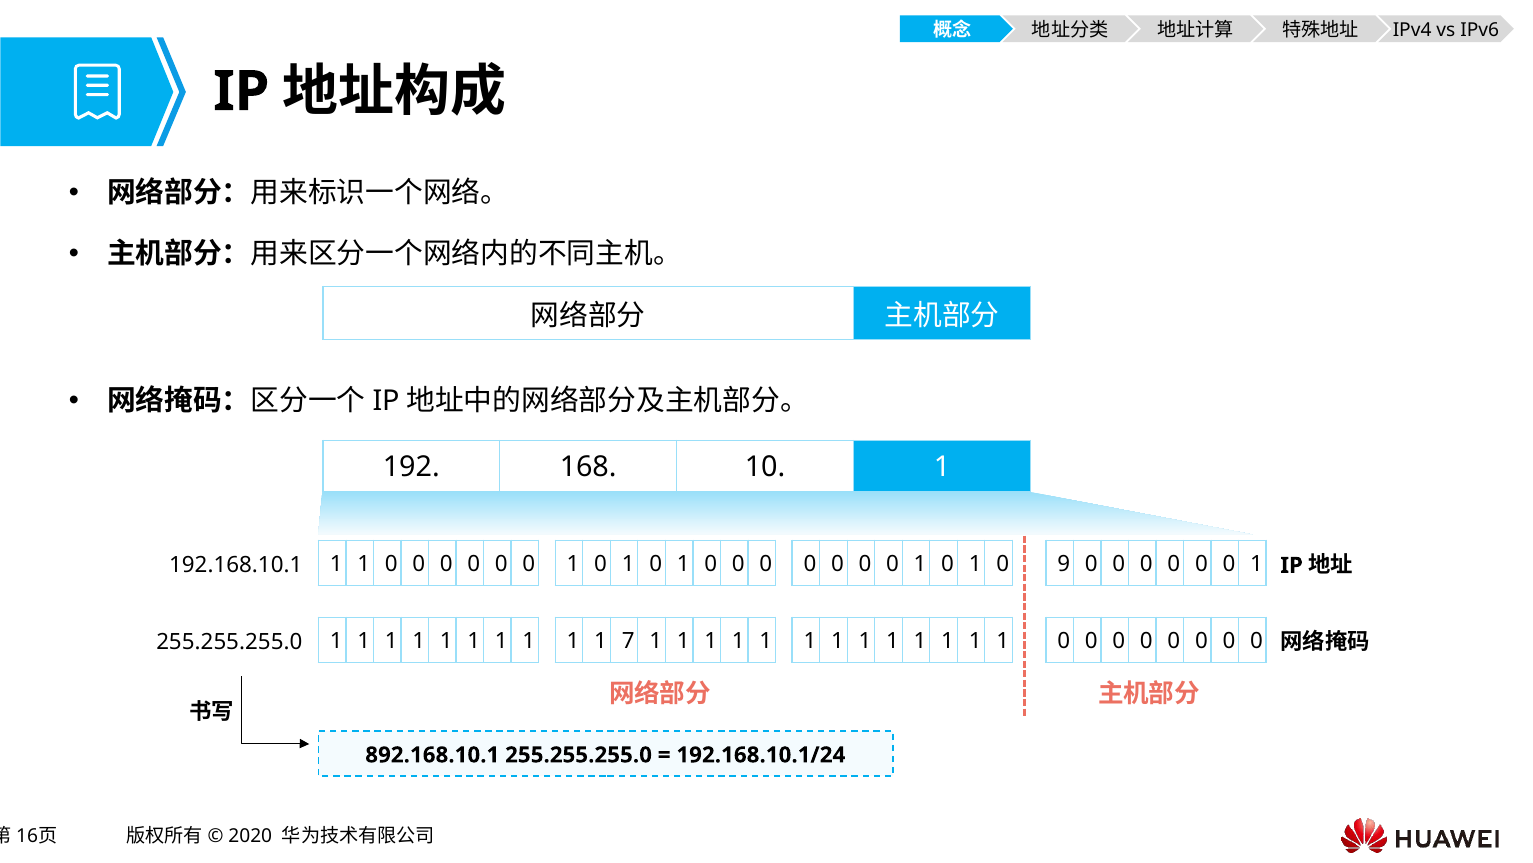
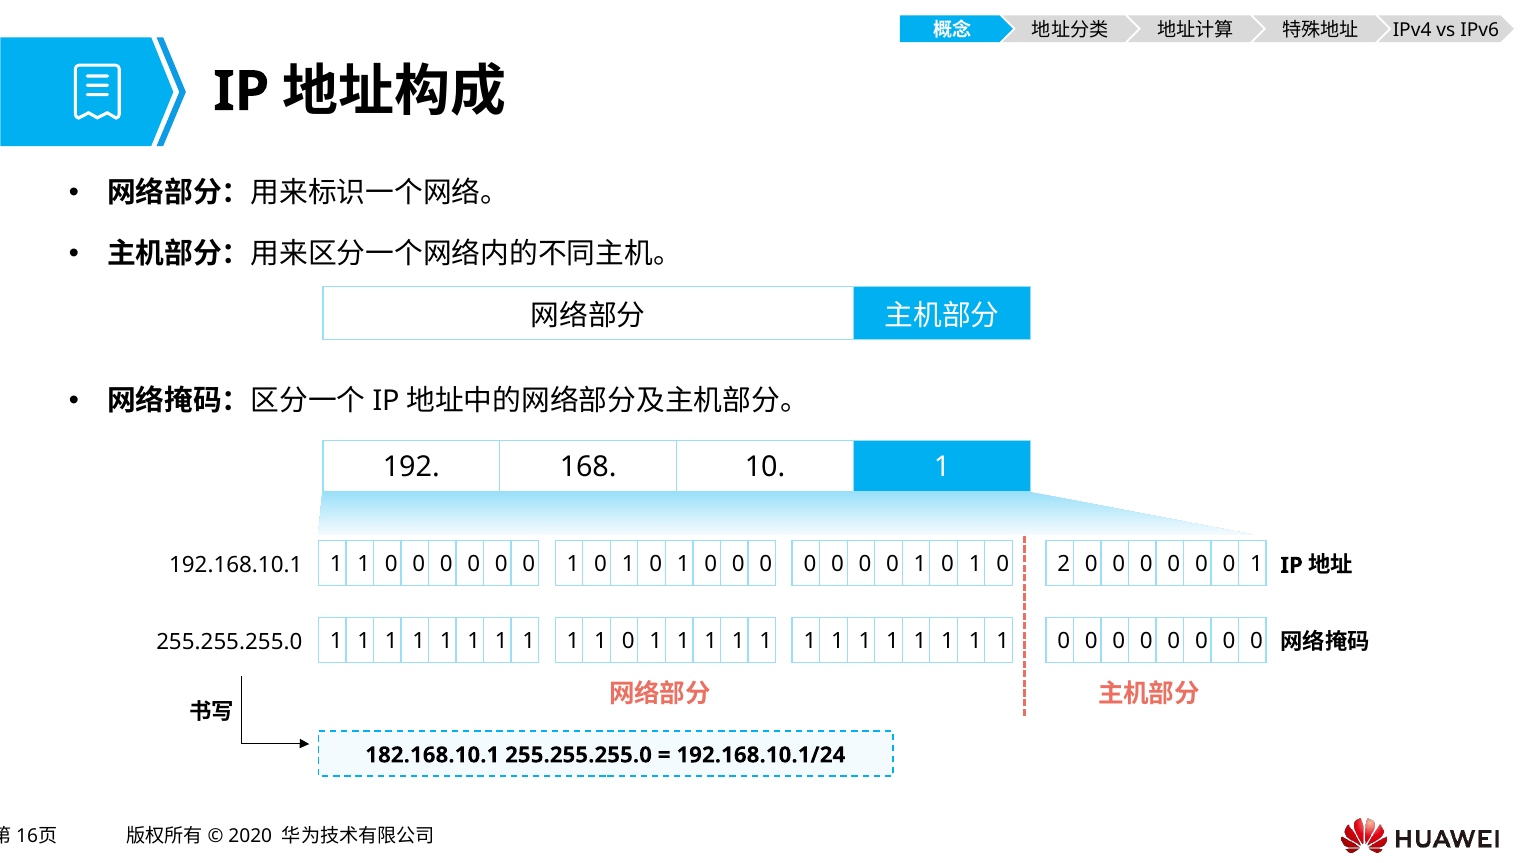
9: 9 -> 2
7 at (628, 641): 7 -> 0
892.168.10.1: 892.168.10.1 -> 182.168.10.1
